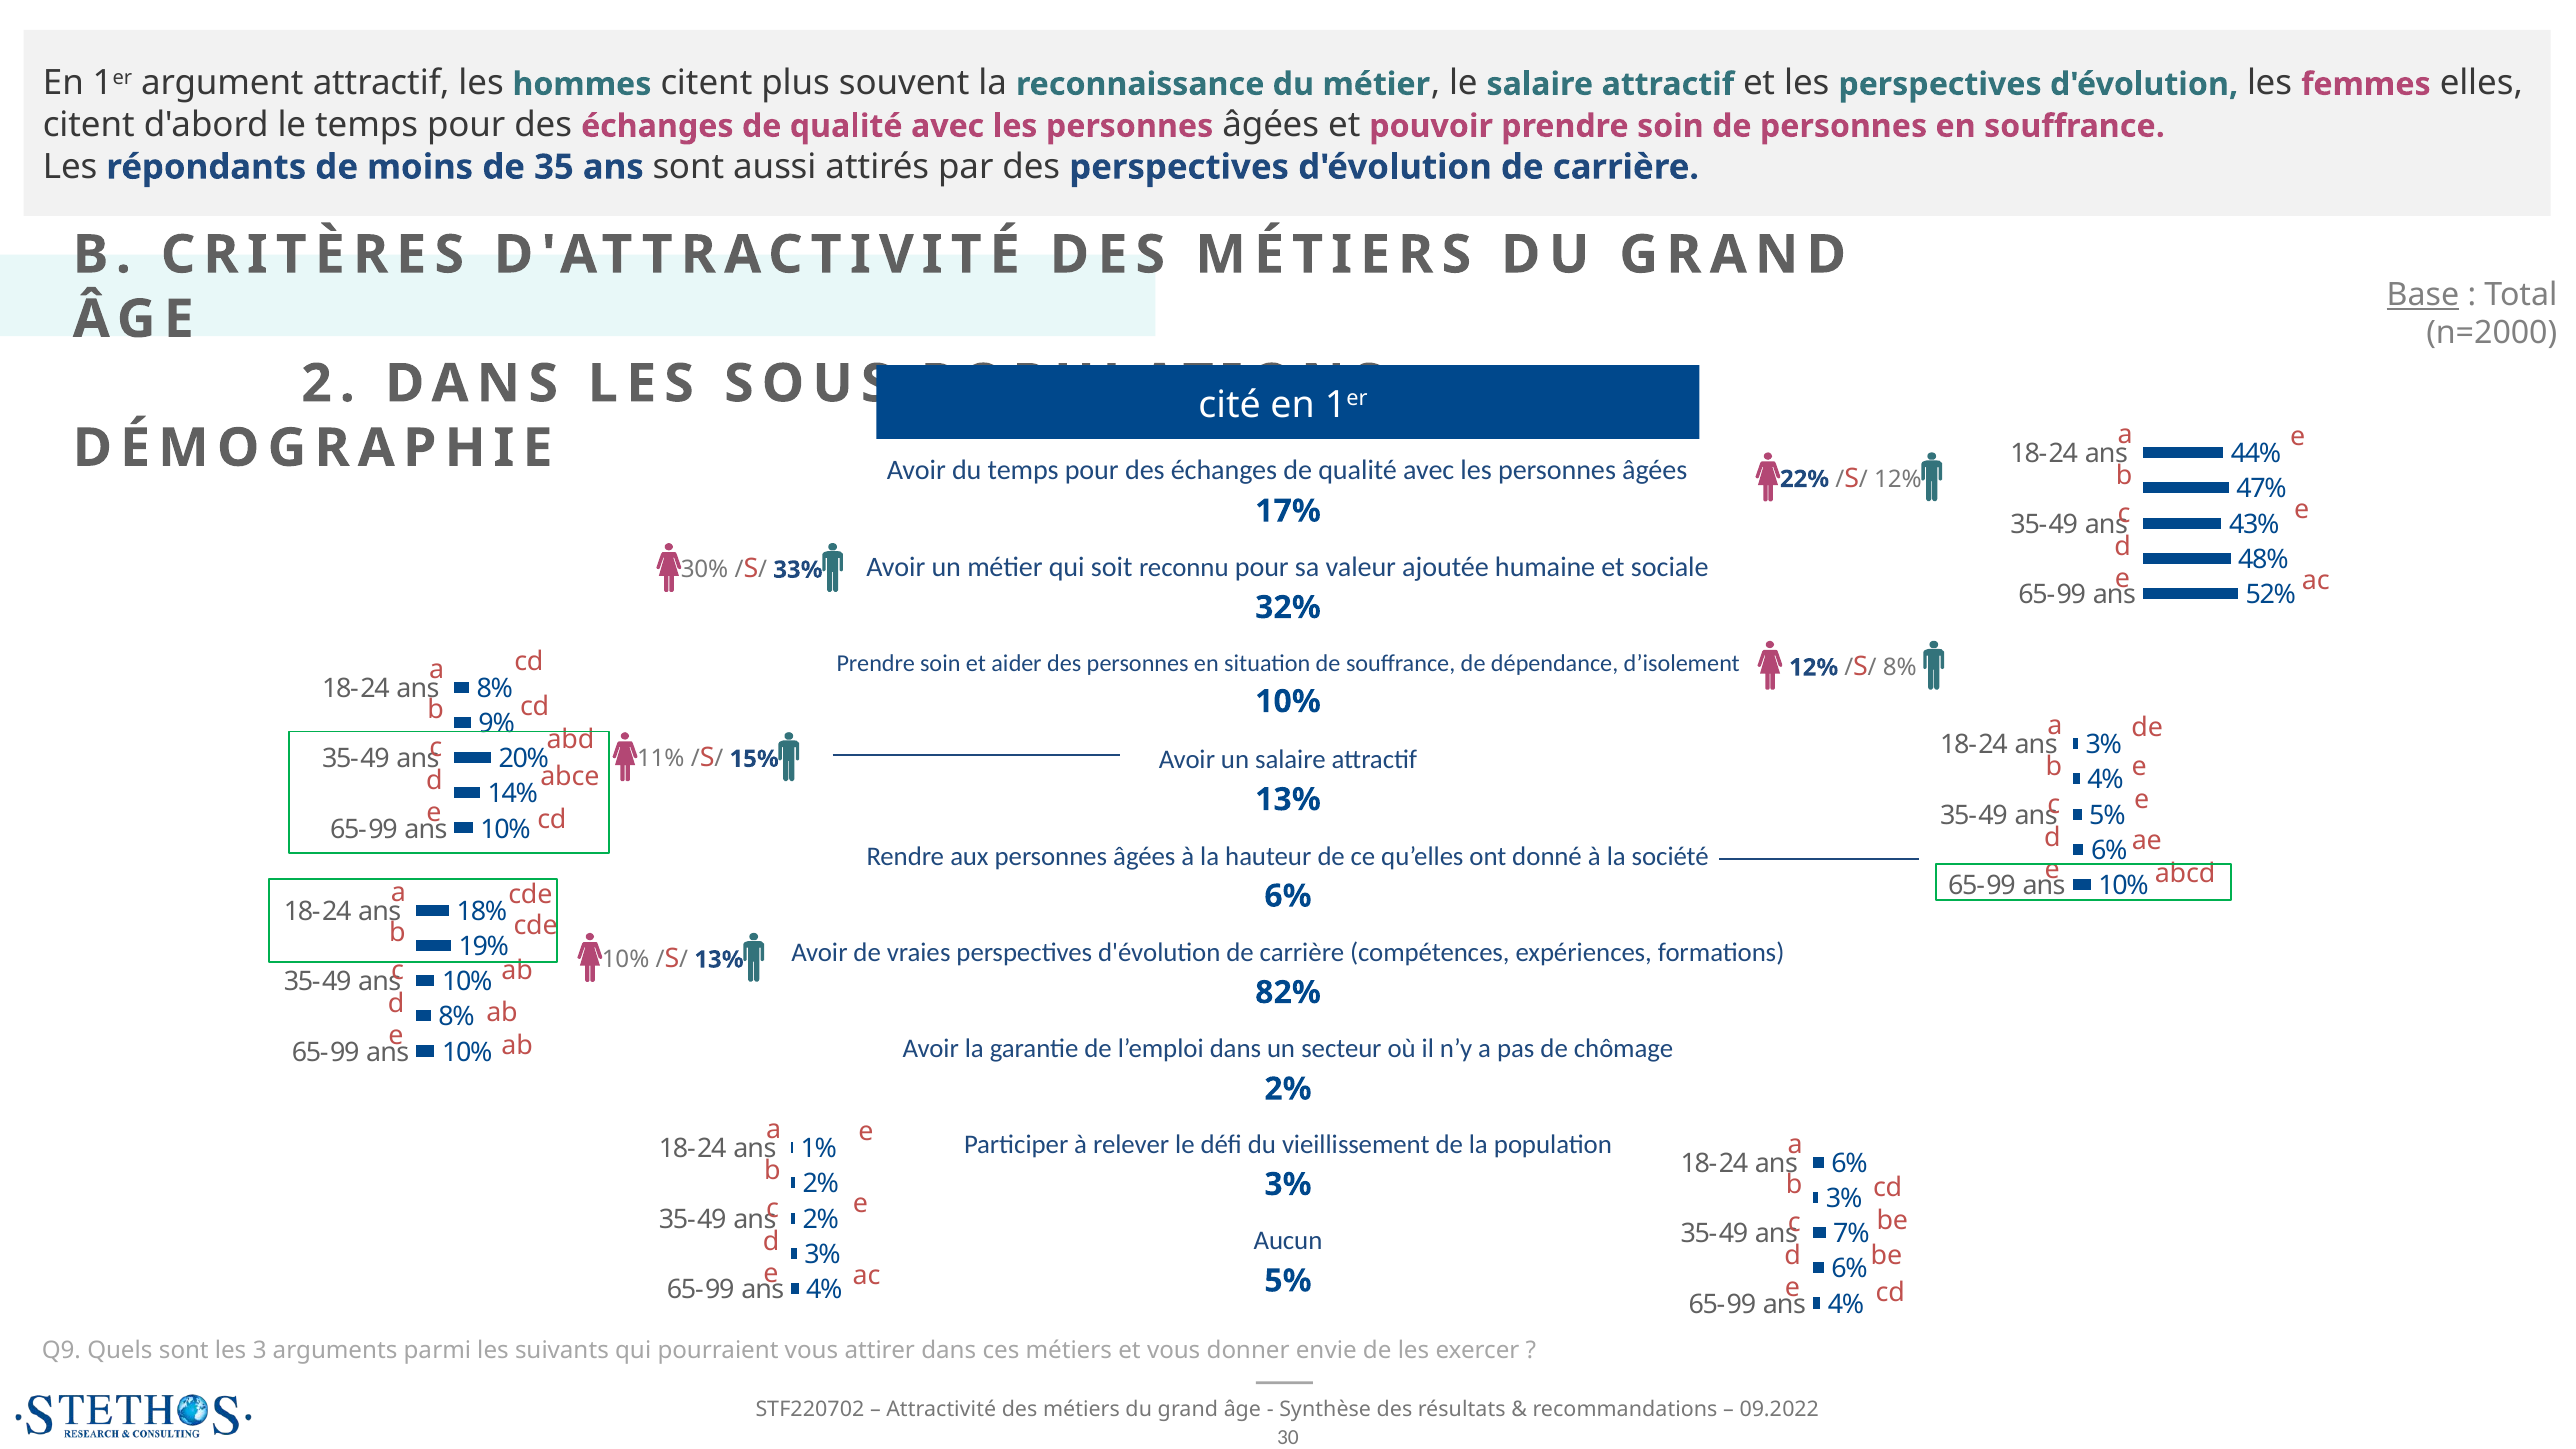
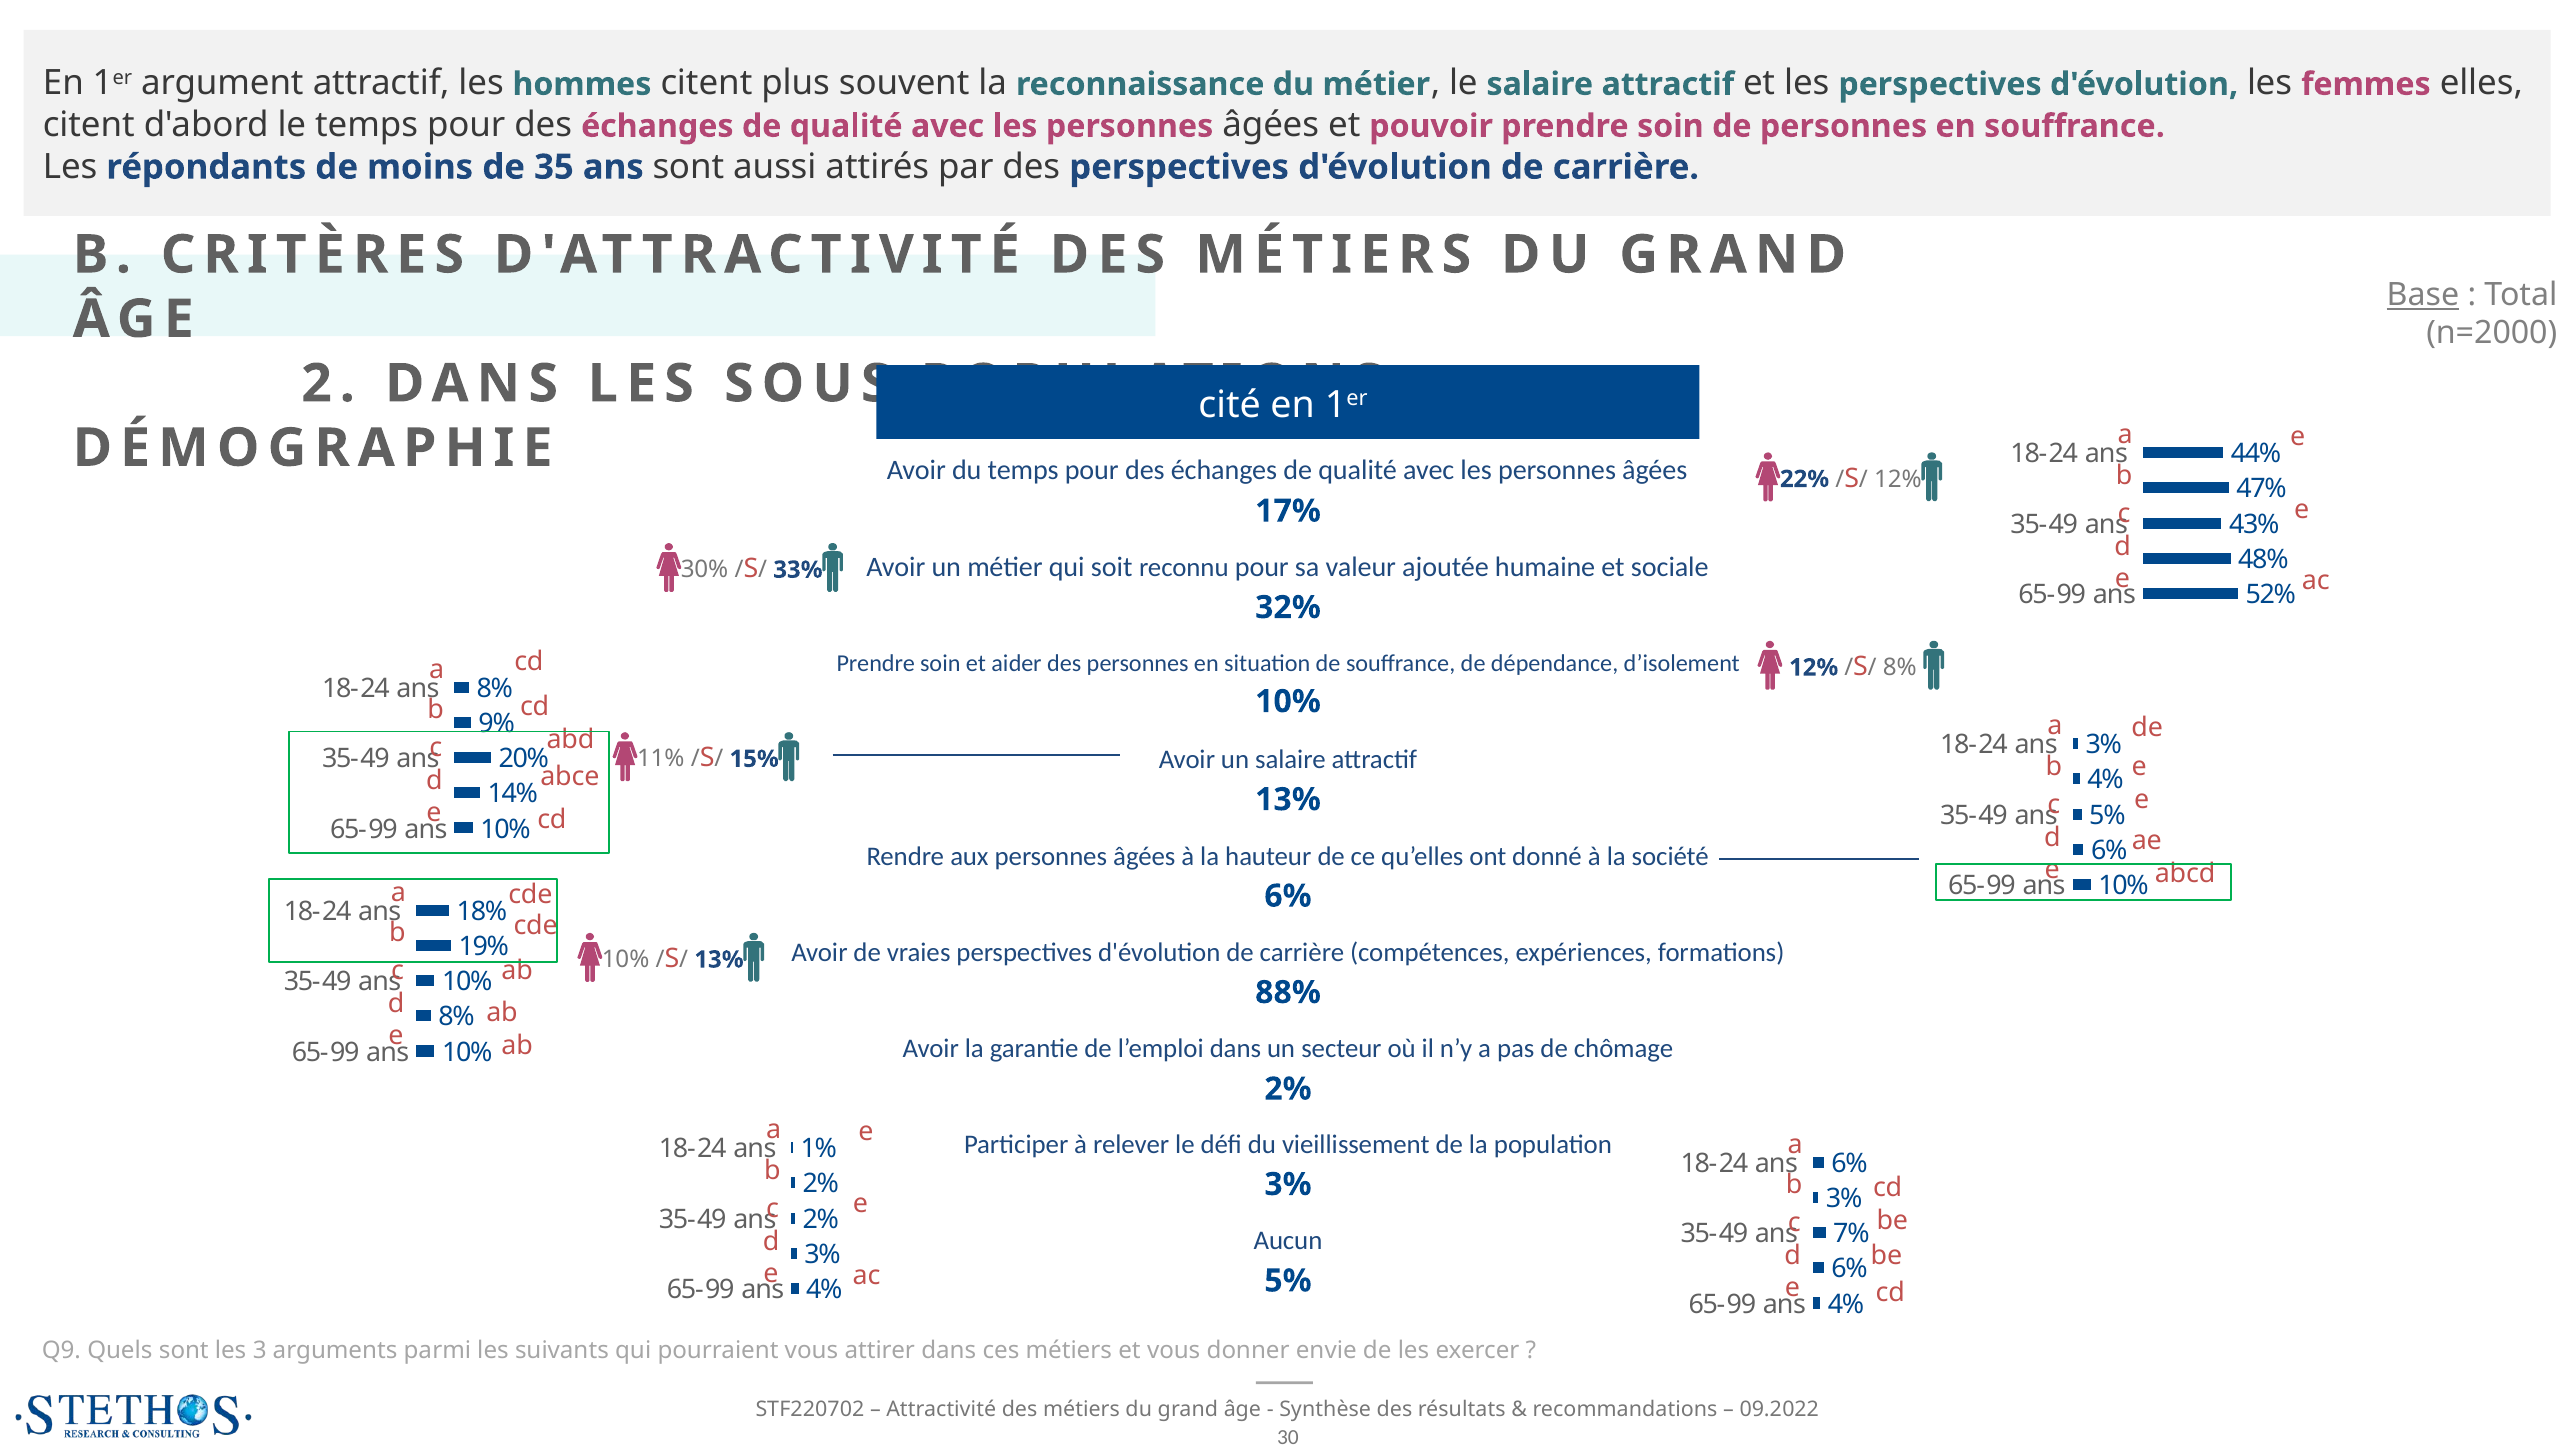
82%: 82% -> 88%
